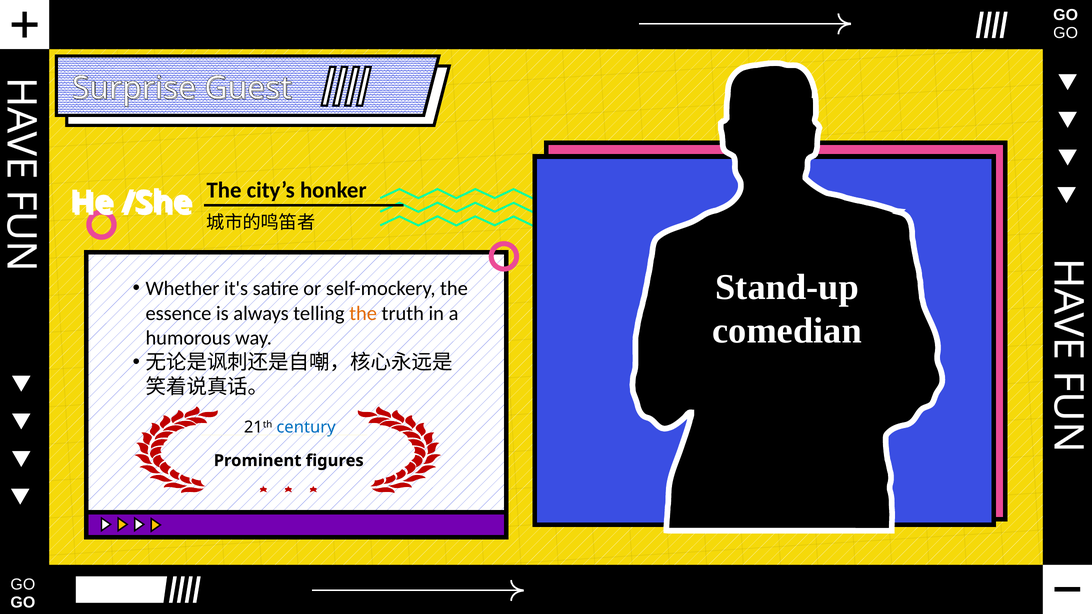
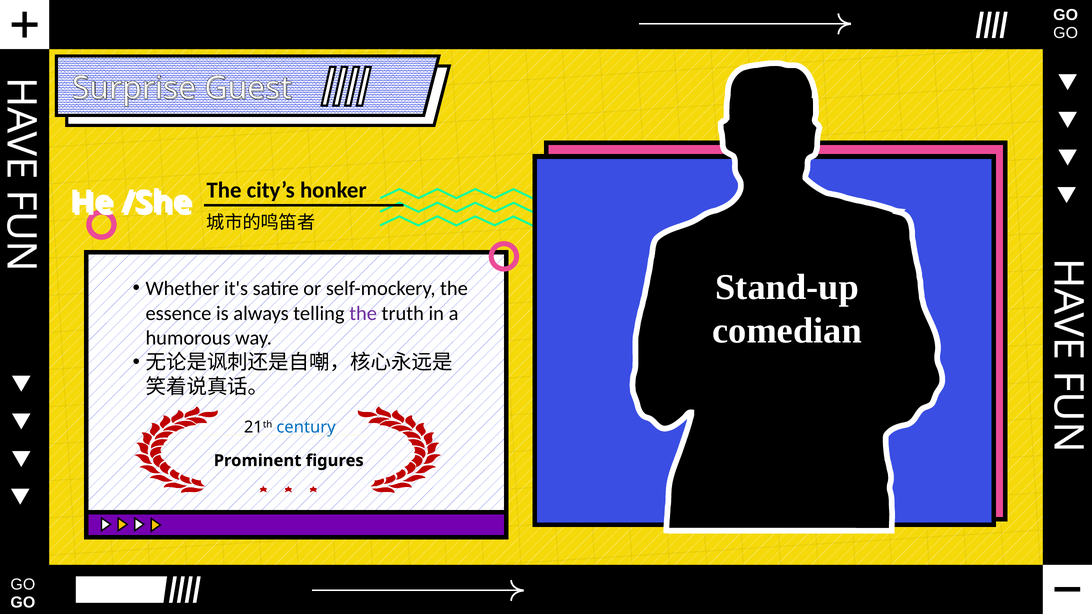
the at (363, 313) colour: orange -> purple
